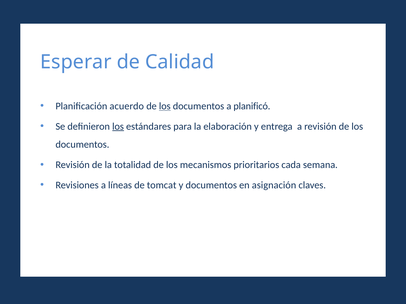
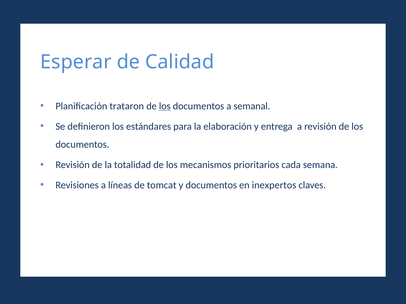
acuerdo: acuerdo -> trataron
planificó: planificó -> semanal
los at (118, 127) underline: present -> none
asignación: asignación -> inexpertos
